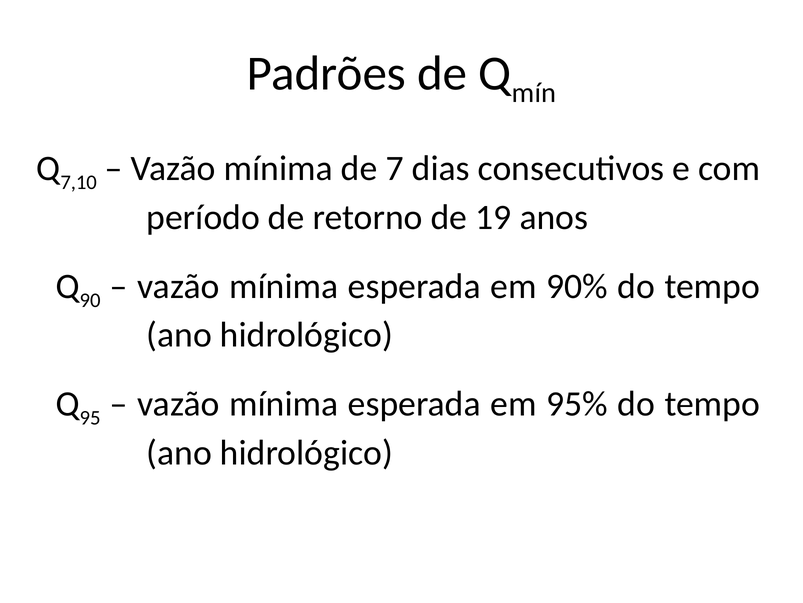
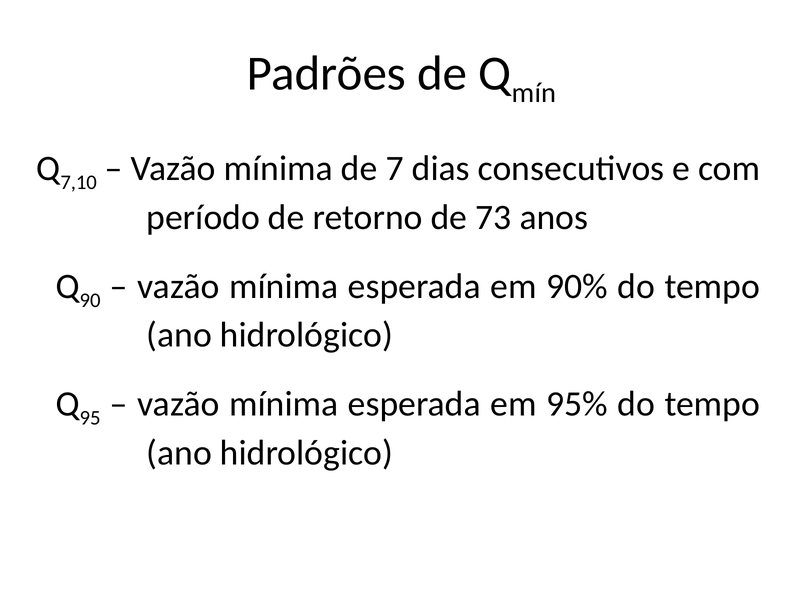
19: 19 -> 73
